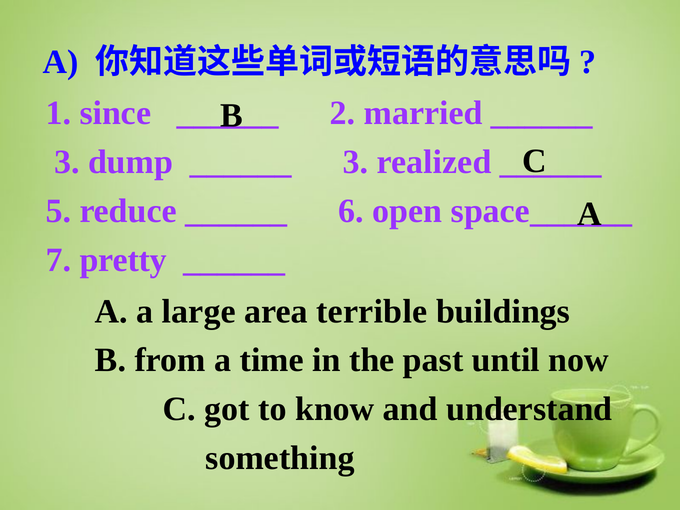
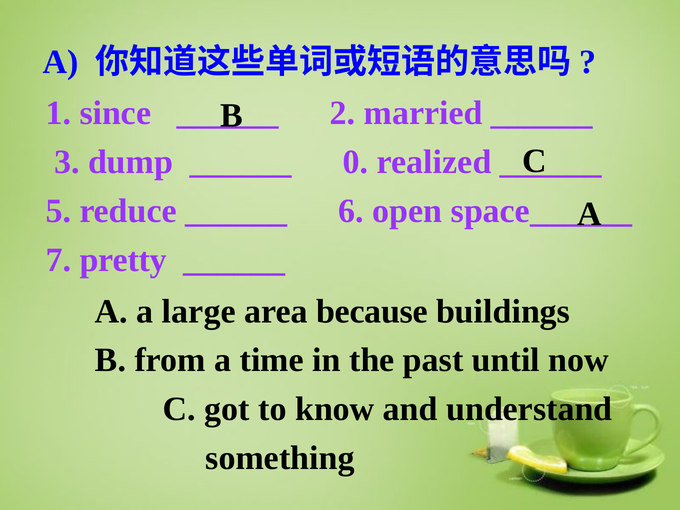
3 at (356, 162): 3 -> 0
terrible: terrible -> because
